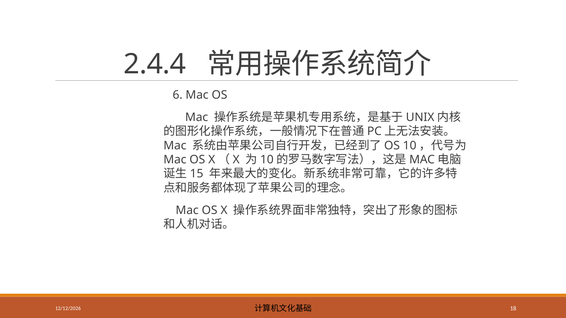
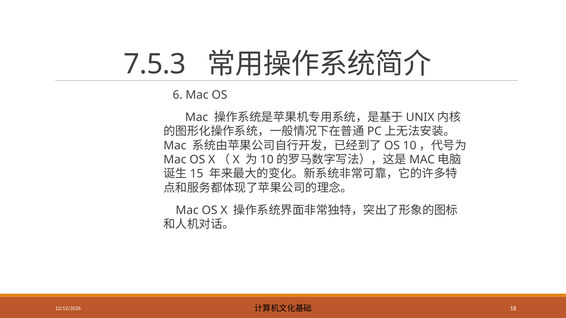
2.4.4: 2.4.4 -> 7.5.3
